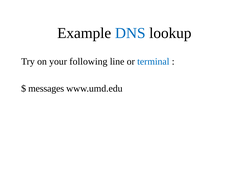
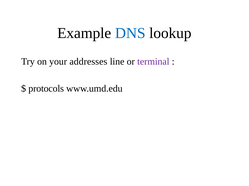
following: following -> addresses
terminal colour: blue -> purple
messages: messages -> protocols
